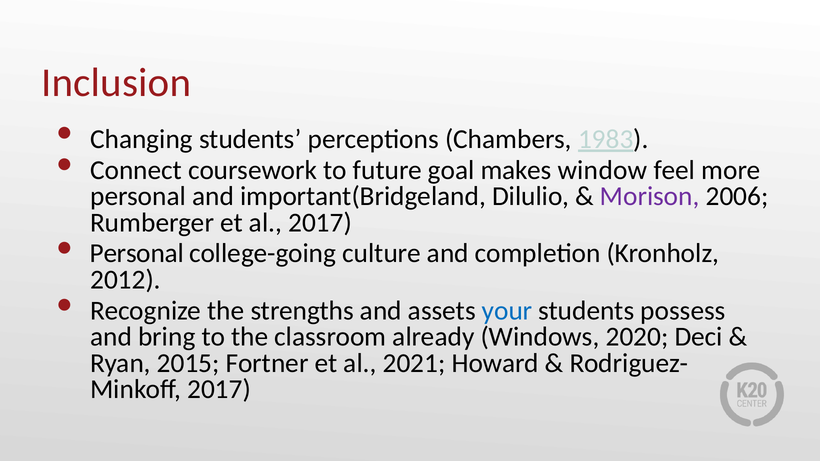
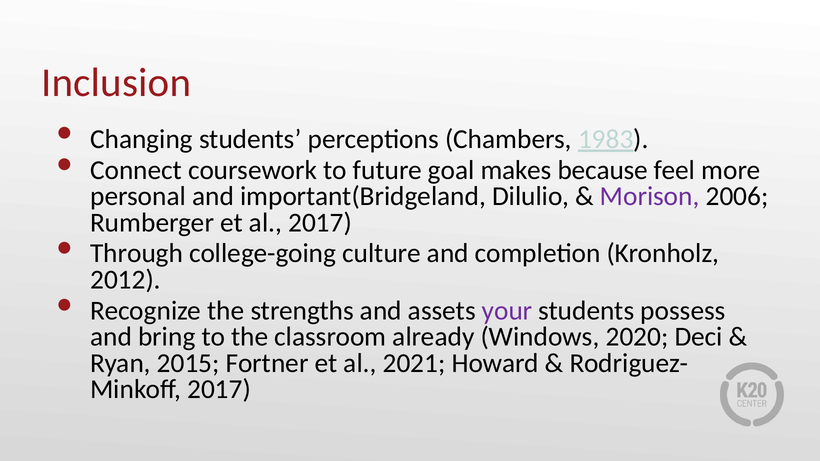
window: window -> because
Personal at (137, 254): Personal -> Through
your colour: blue -> purple
